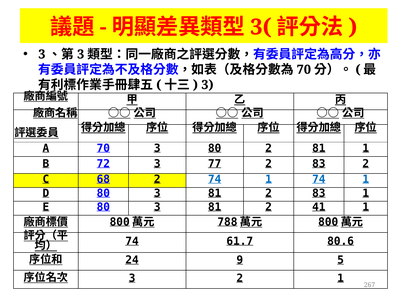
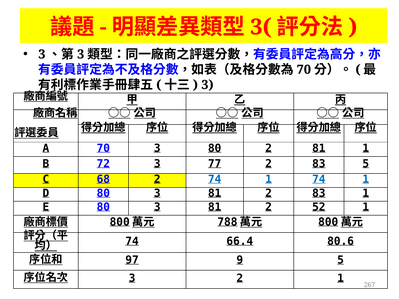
83 2: 2 -> 5
41: 41 -> 52
61.7: 61.7 -> 66.4
24: 24 -> 97
